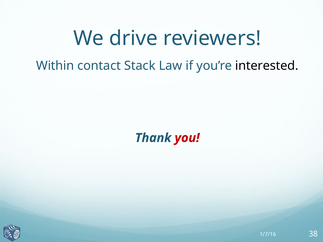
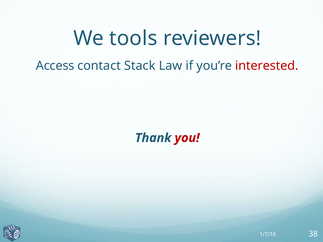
drive: drive -> tools
Within: Within -> Access
interested colour: black -> red
